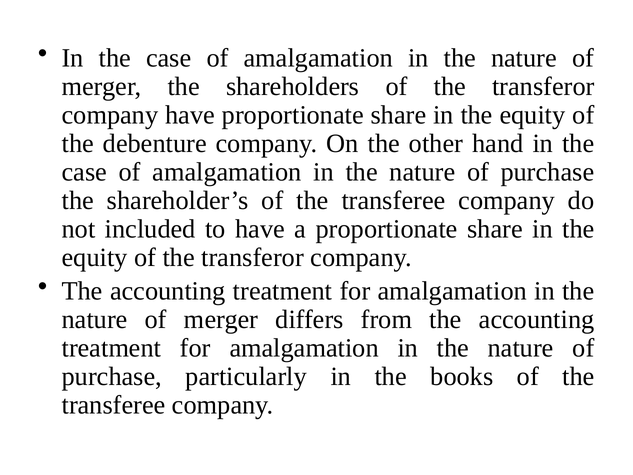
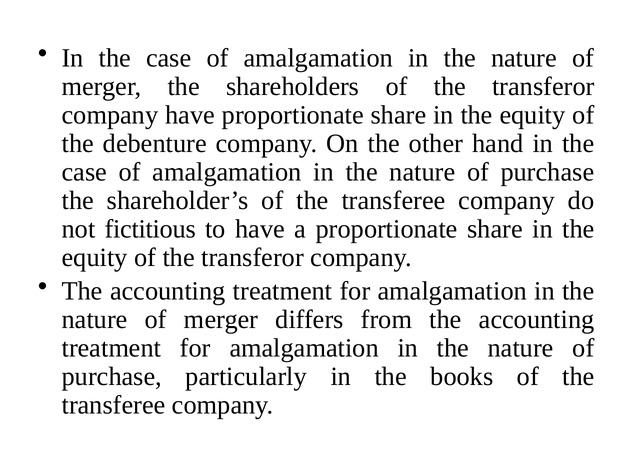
included: included -> fictitious
